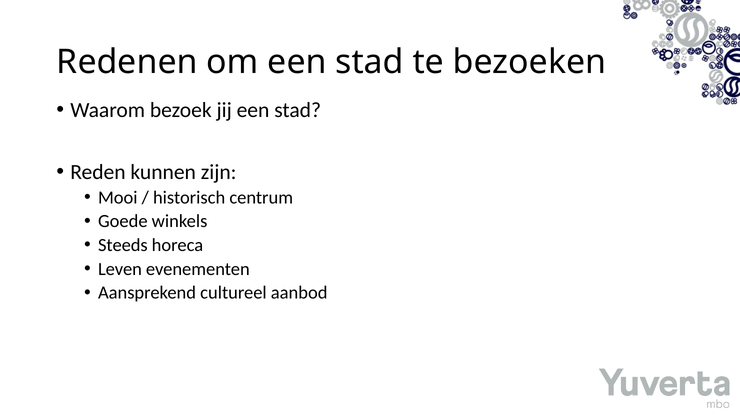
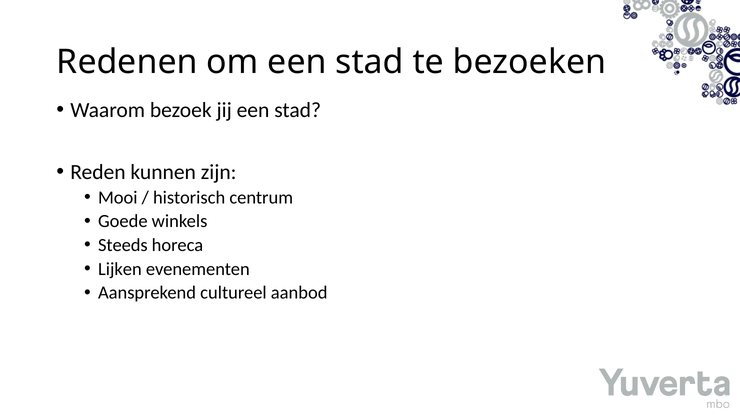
Leven: Leven -> Lijken
